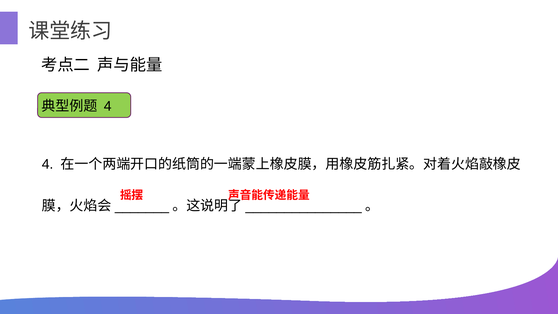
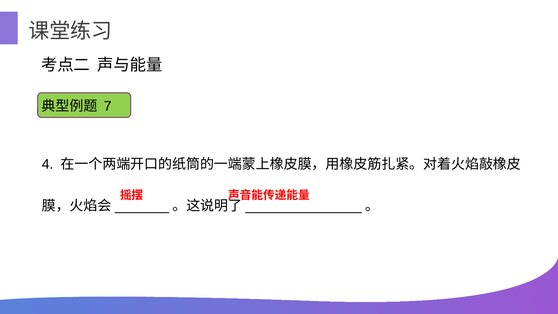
4 at (108, 106): 4 -> 7
